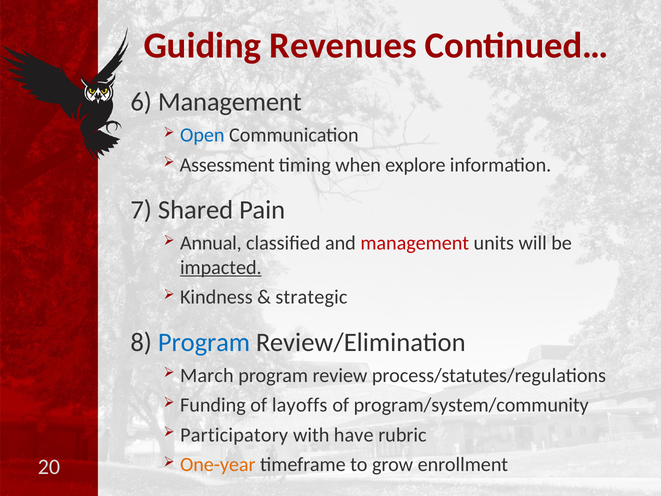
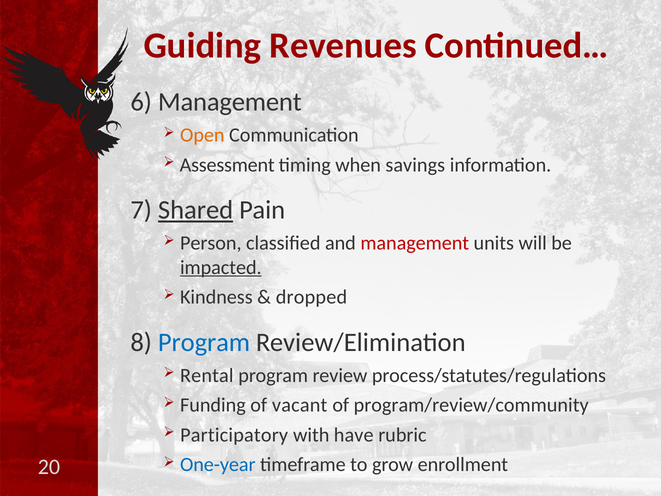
Open colour: blue -> orange
explore: explore -> savings
Shared underline: none -> present
Annual: Annual -> Person
strategic: strategic -> dropped
March: March -> Rental
layoffs: layoffs -> vacant
program/system/community: program/system/community -> program/review/community
One-year colour: orange -> blue
